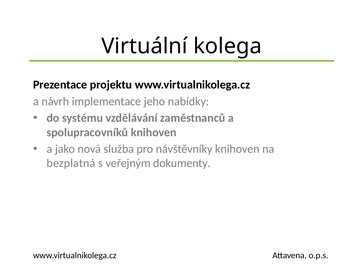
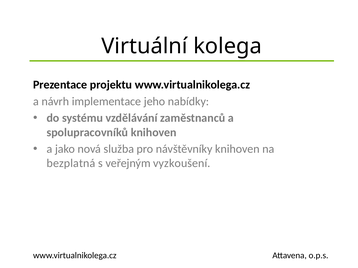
dokumenty: dokumenty -> vyzkoušení
